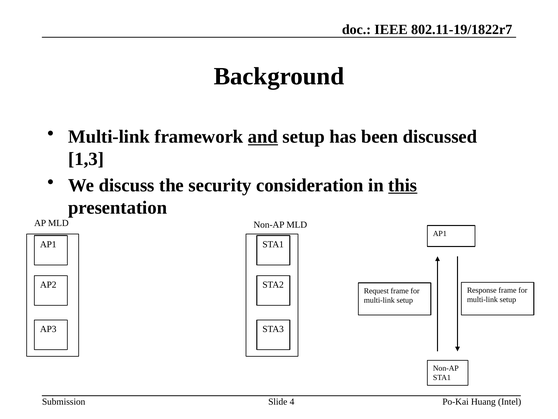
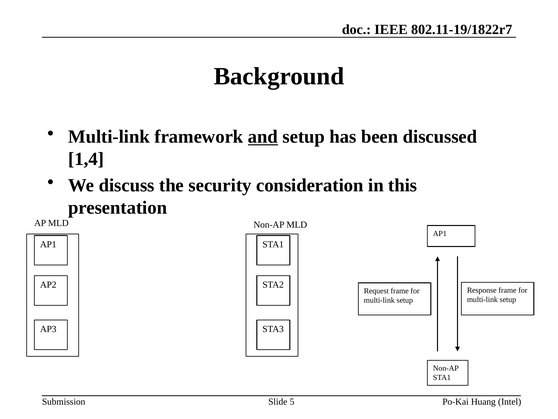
1,3: 1,3 -> 1,4
this underline: present -> none
4: 4 -> 5
